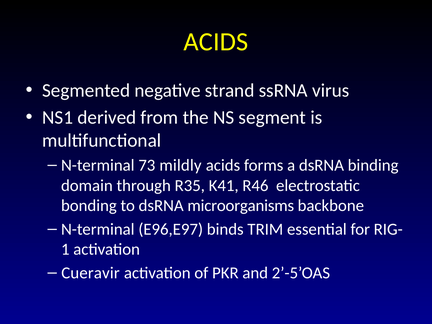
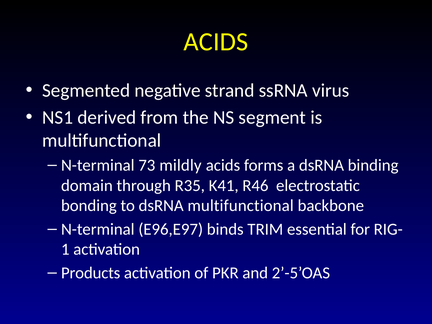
dsRNA microorganisms: microorganisms -> multifunctional
Cueravir: Cueravir -> Products
